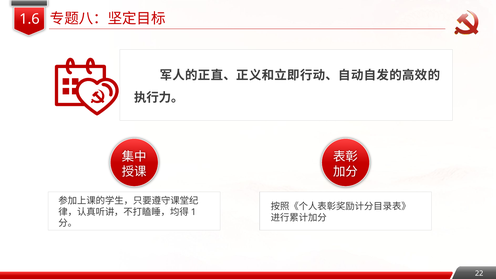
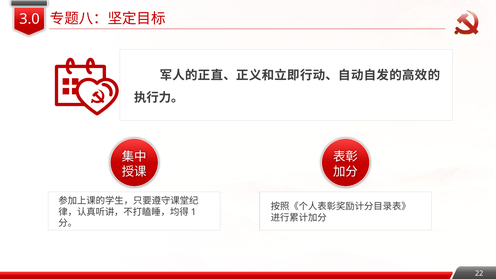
1.6: 1.6 -> 3.0
